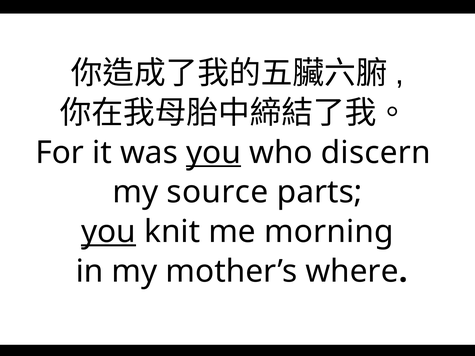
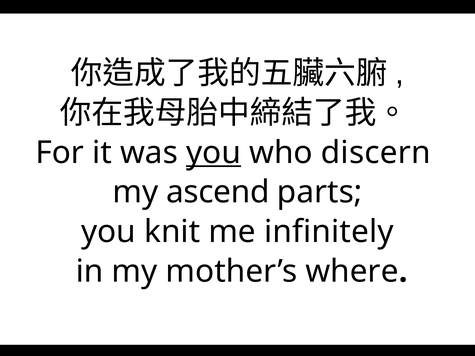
source: source -> ascend
you at (108, 232) underline: present -> none
morning: morning -> infinitely
